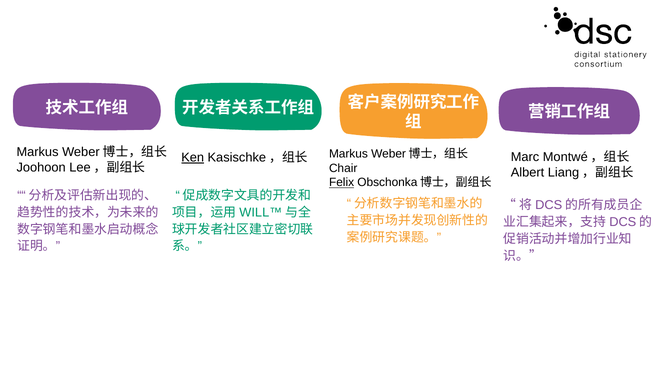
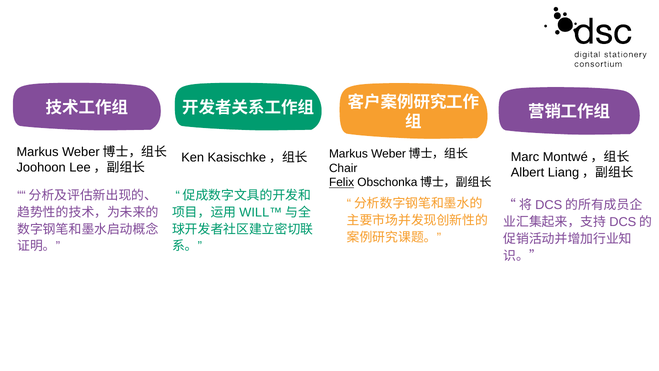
Ken underline: present -> none
